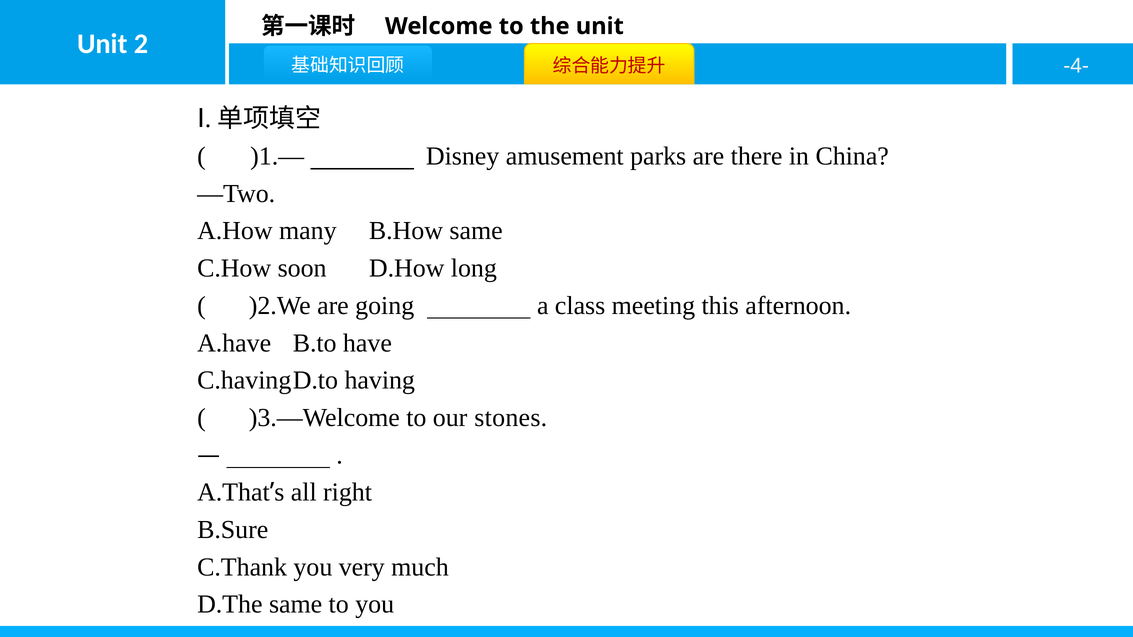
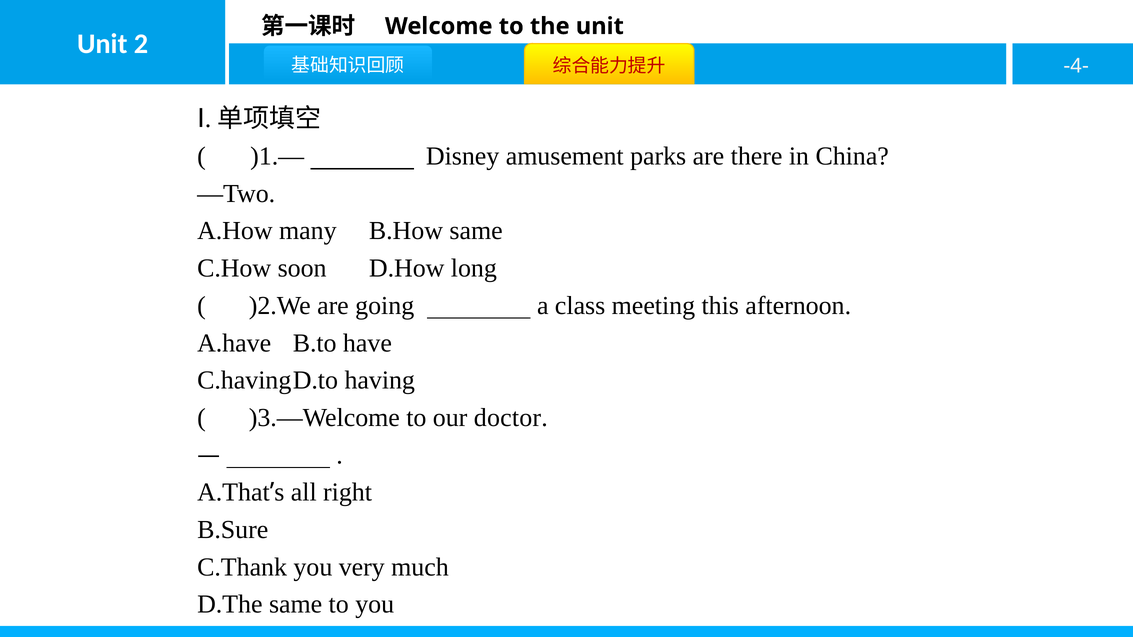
stones: stones -> doctor
